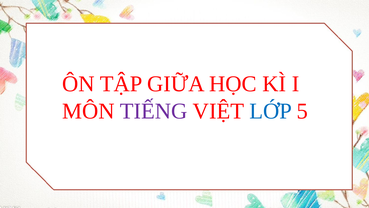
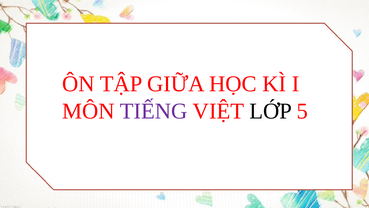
LỚP colour: blue -> black
